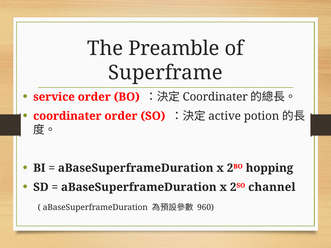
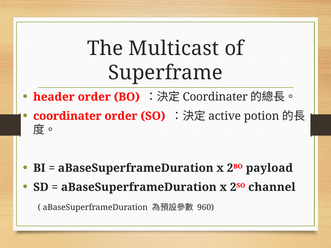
Preamble: Preamble -> Multicast
service: service -> header
hopping: hopping -> payload
